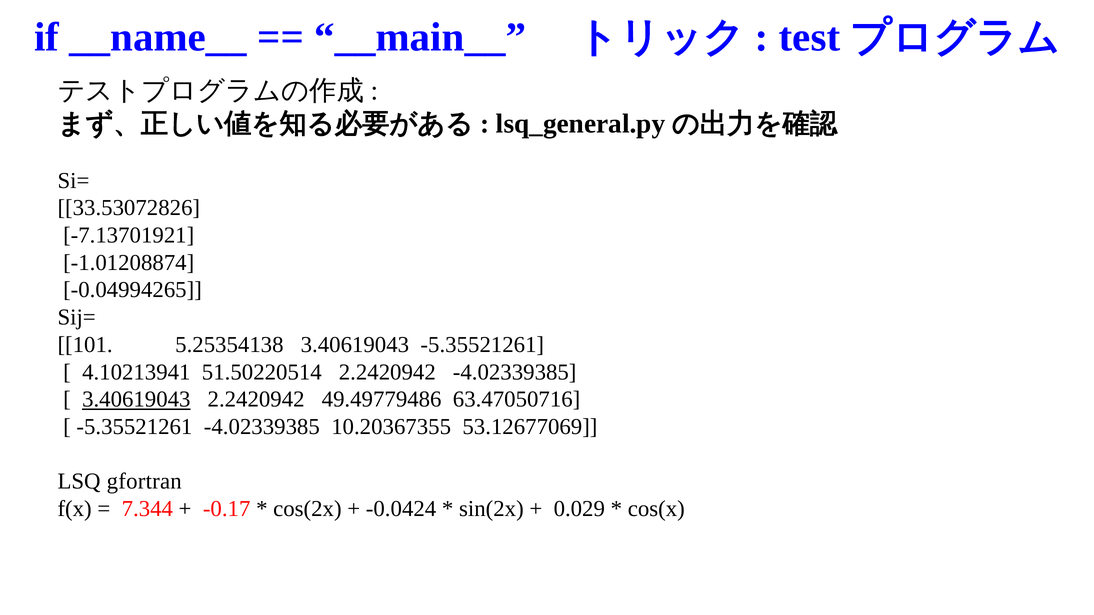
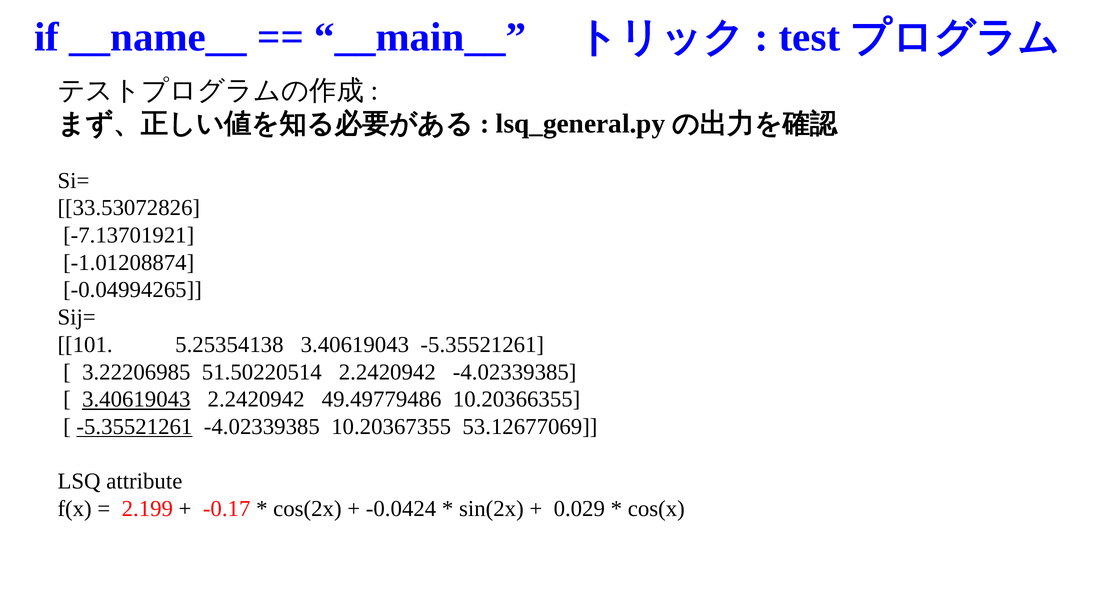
4.10213941: 4.10213941 -> 3.22206985
63.47050716: 63.47050716 -> 10.20366355
-5.35521261 at (134, 427) underline: none -> present
gfortran: gfortran -> attribute
7.344: 7.344 -> 2.199
